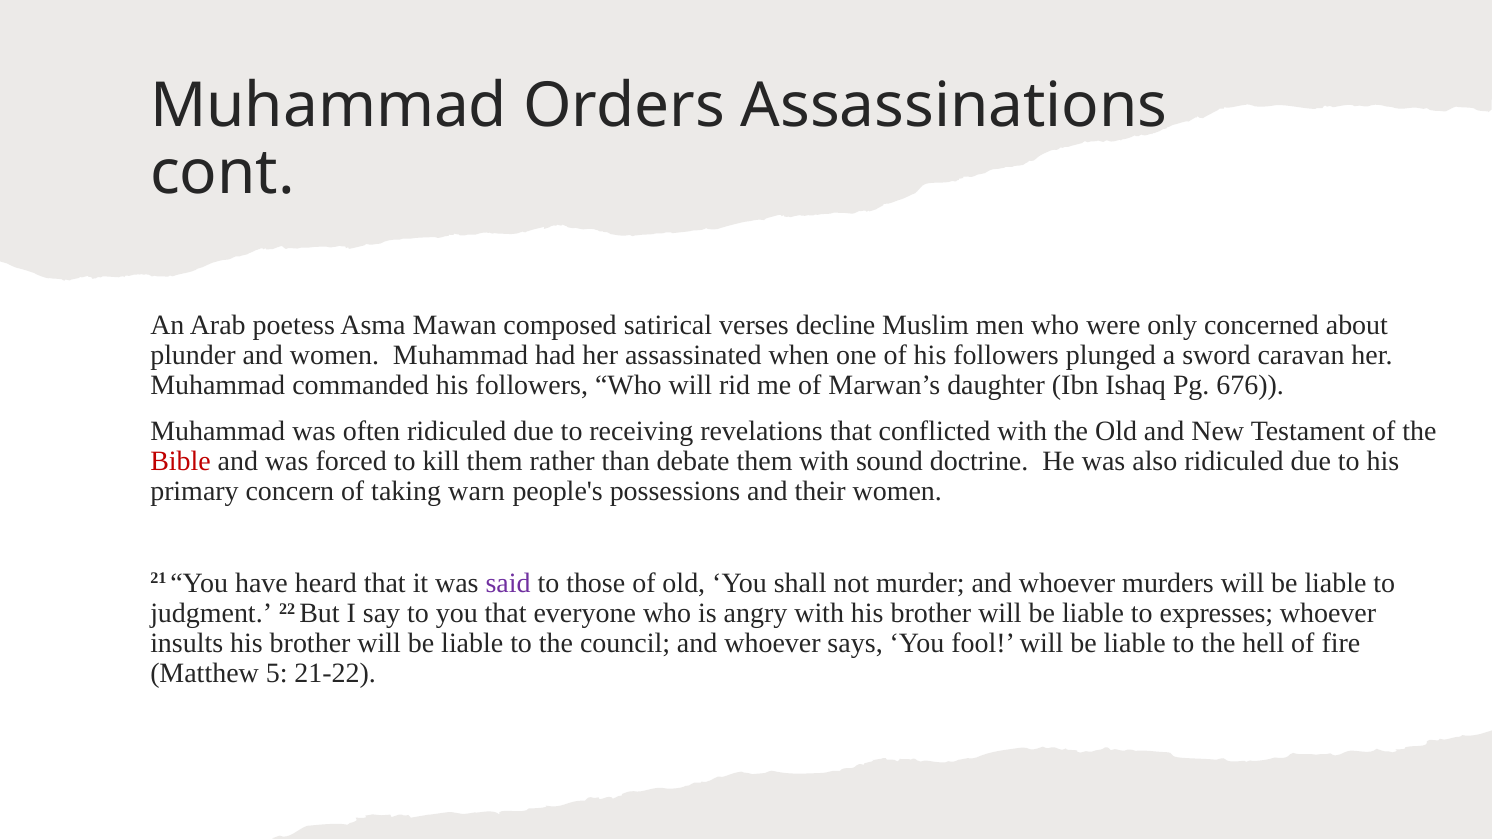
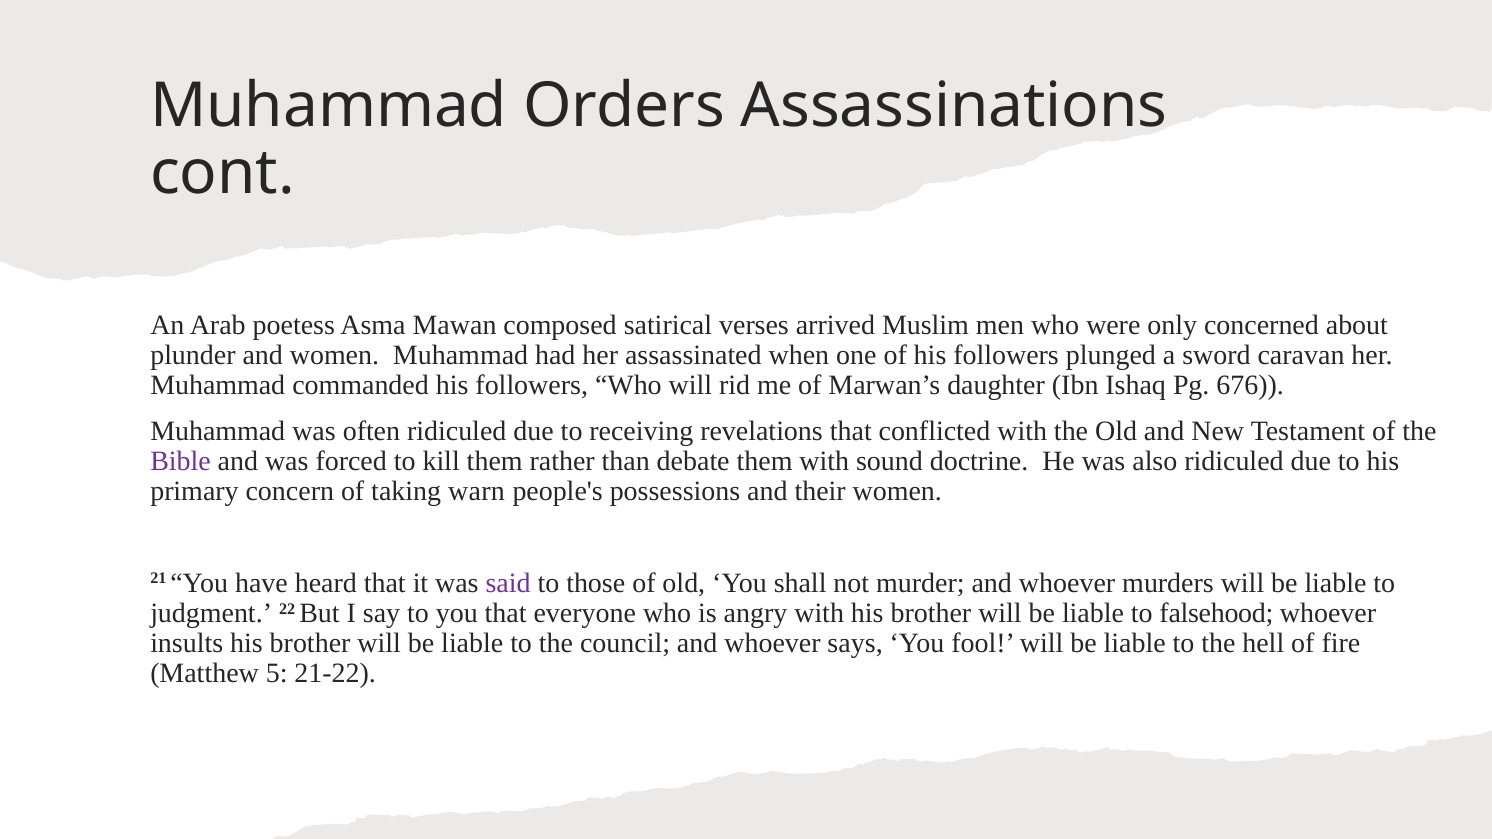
decline: decline -> arrived
Bible colour: red -> purple
expresses: expresses -> falsehood
